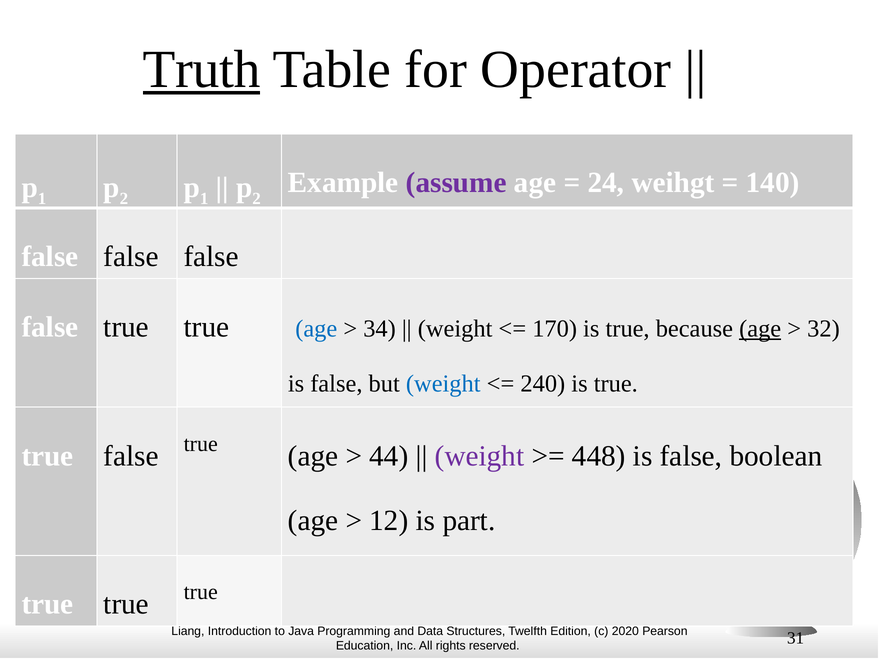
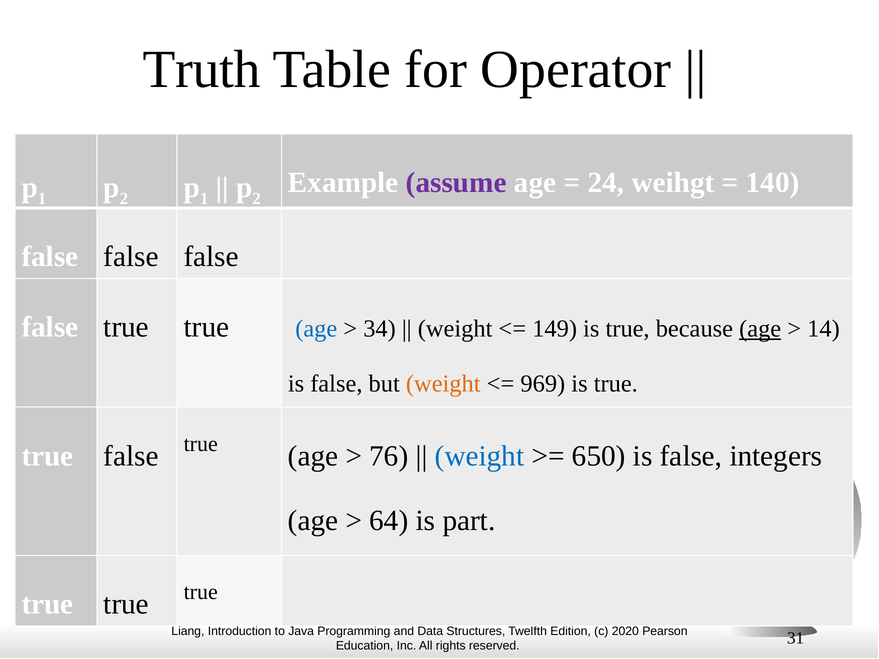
Truth underline: present -> none
170: 170 -> 149
32: 32 -> 14
weight at (443, 384) colour: blue -> orange
240: 240 -> 969
44: 44 -> 76
weight at (479, 456) colour: purple -> blue
448: 448 -> 650
boolean: boolean -> integers
12: 12 -> 64
